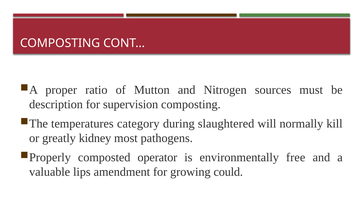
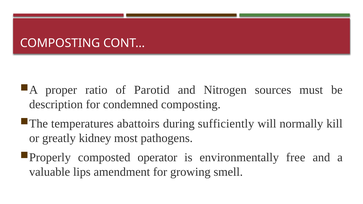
Mutton: Mutton -> Parotid
supervision: supervision -> condemned
category: category -> abattoirs
slaughtered: slaughtered -> sufficiently
could: could -> smell
